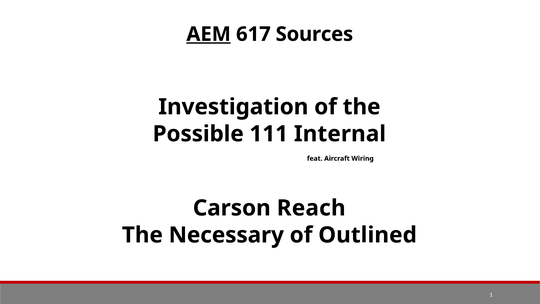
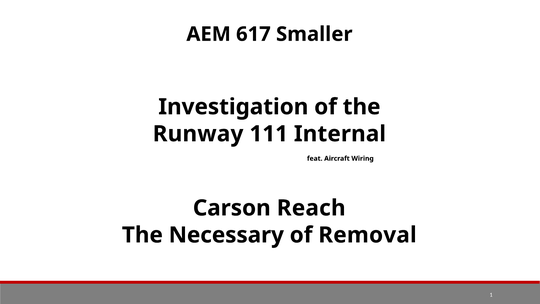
AEM underline: present -> none
Sources: Sources -> Smaller
Possible: Possible -> Runway
Outlined: Outlined -> Removal
